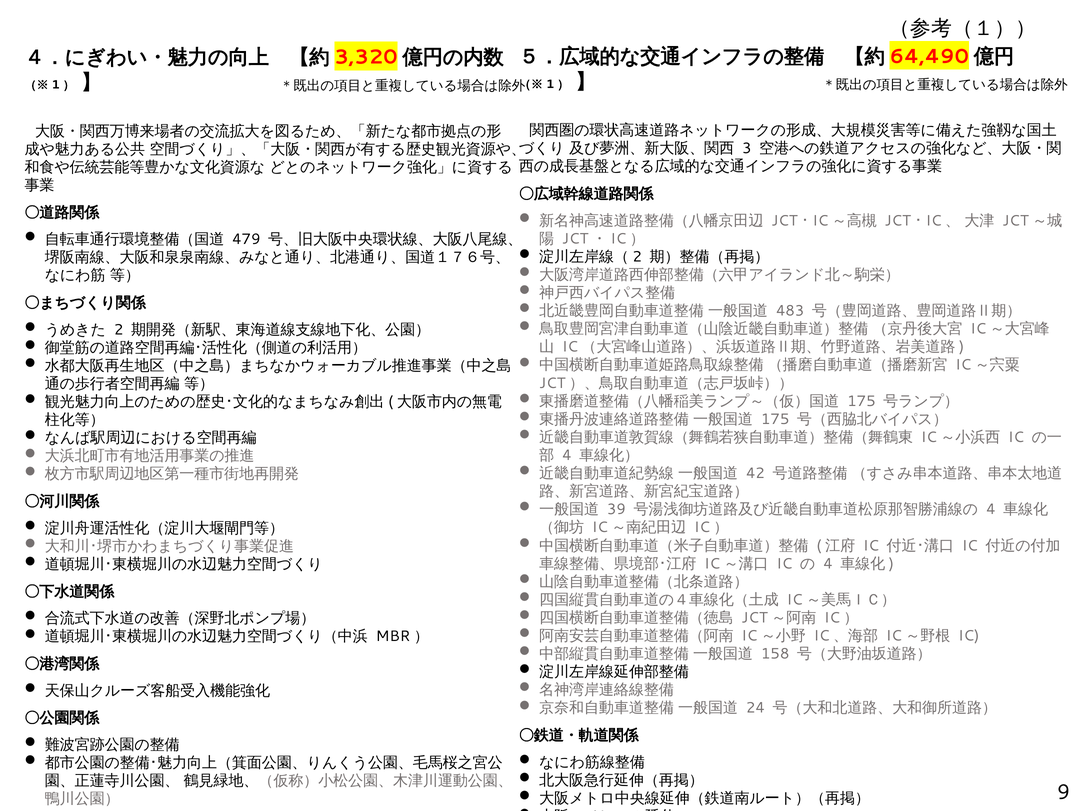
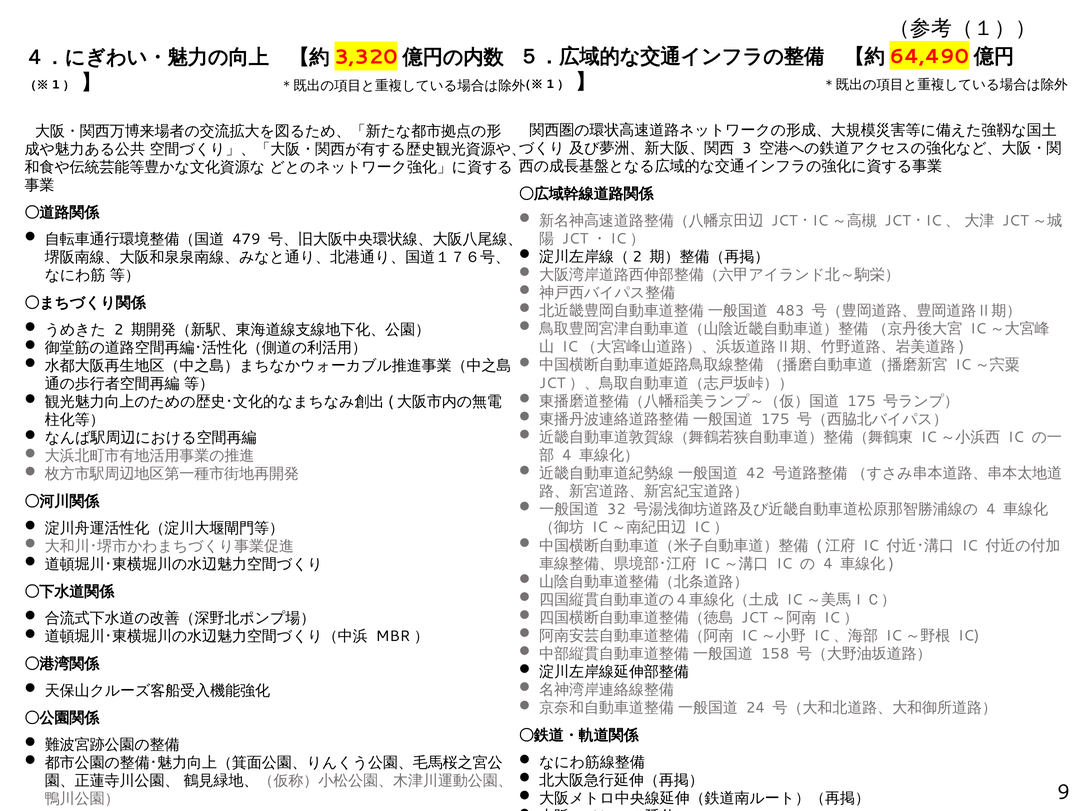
39: 39 -> 32
